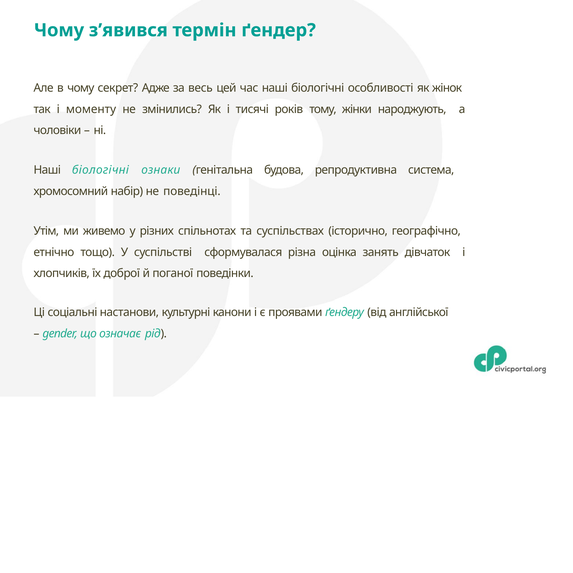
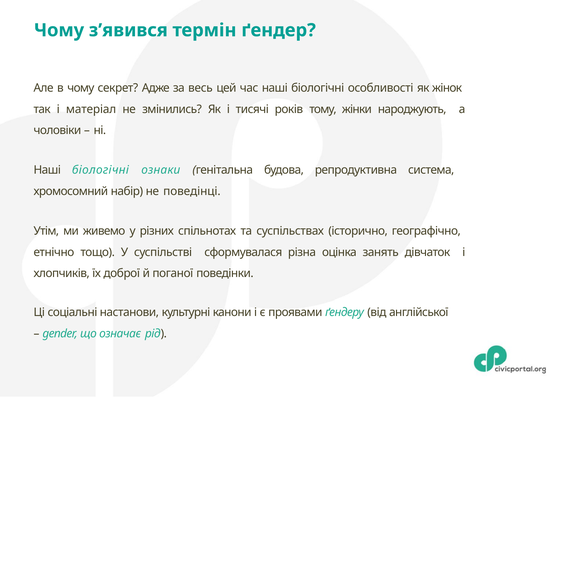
моменту: моменту -> матеріал
